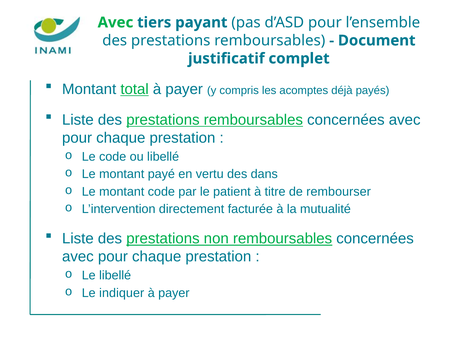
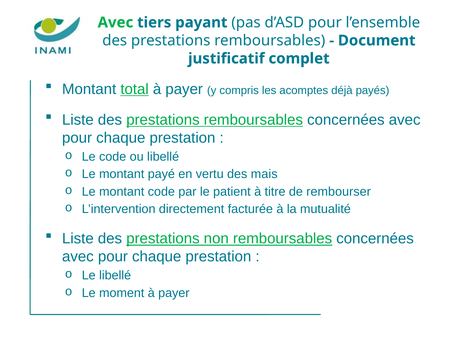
dans: dans -> mais
indiquer: indiquer -> moment
